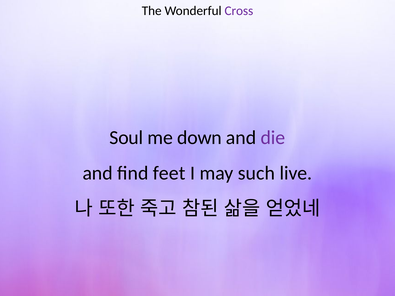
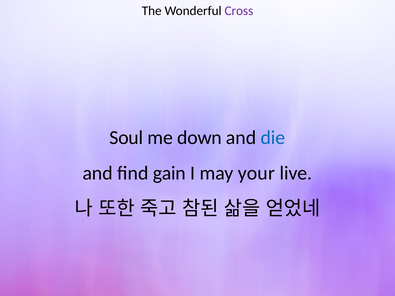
die colour: purple -> blue
feet: feet -> gain
such: such -> your
